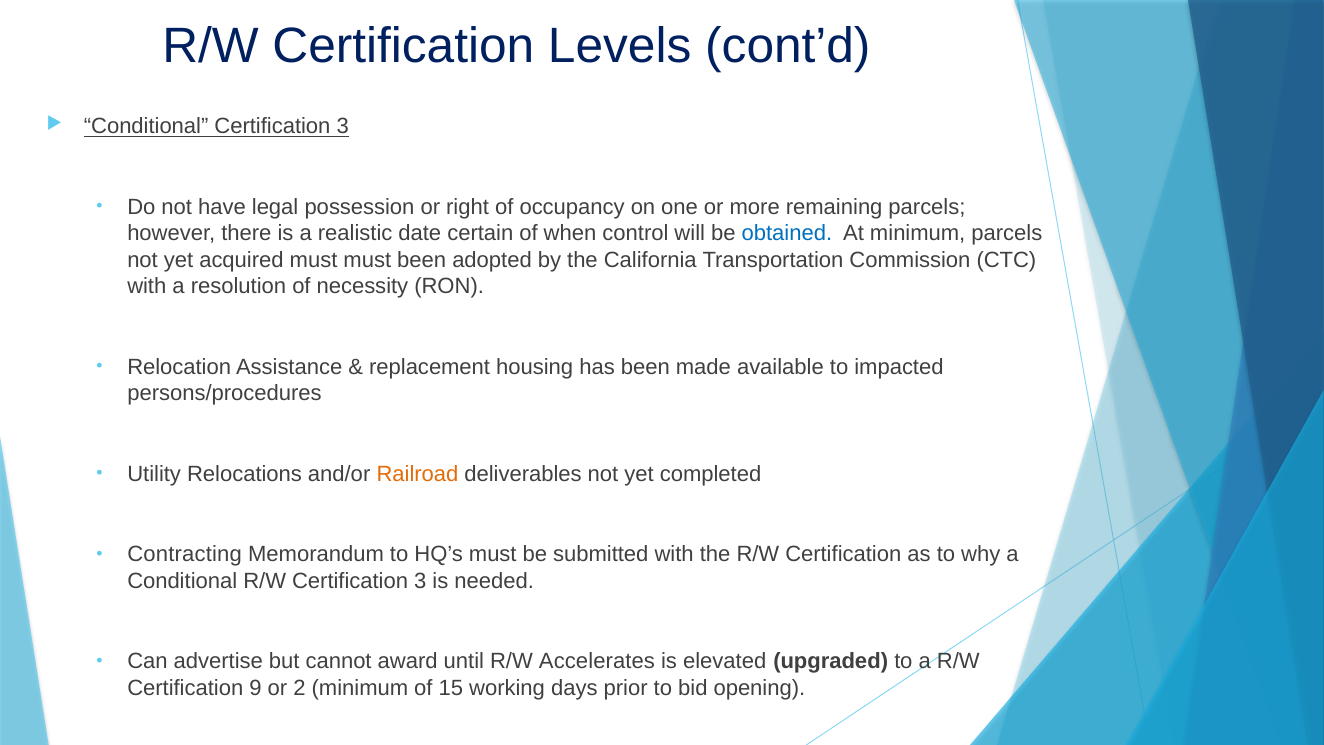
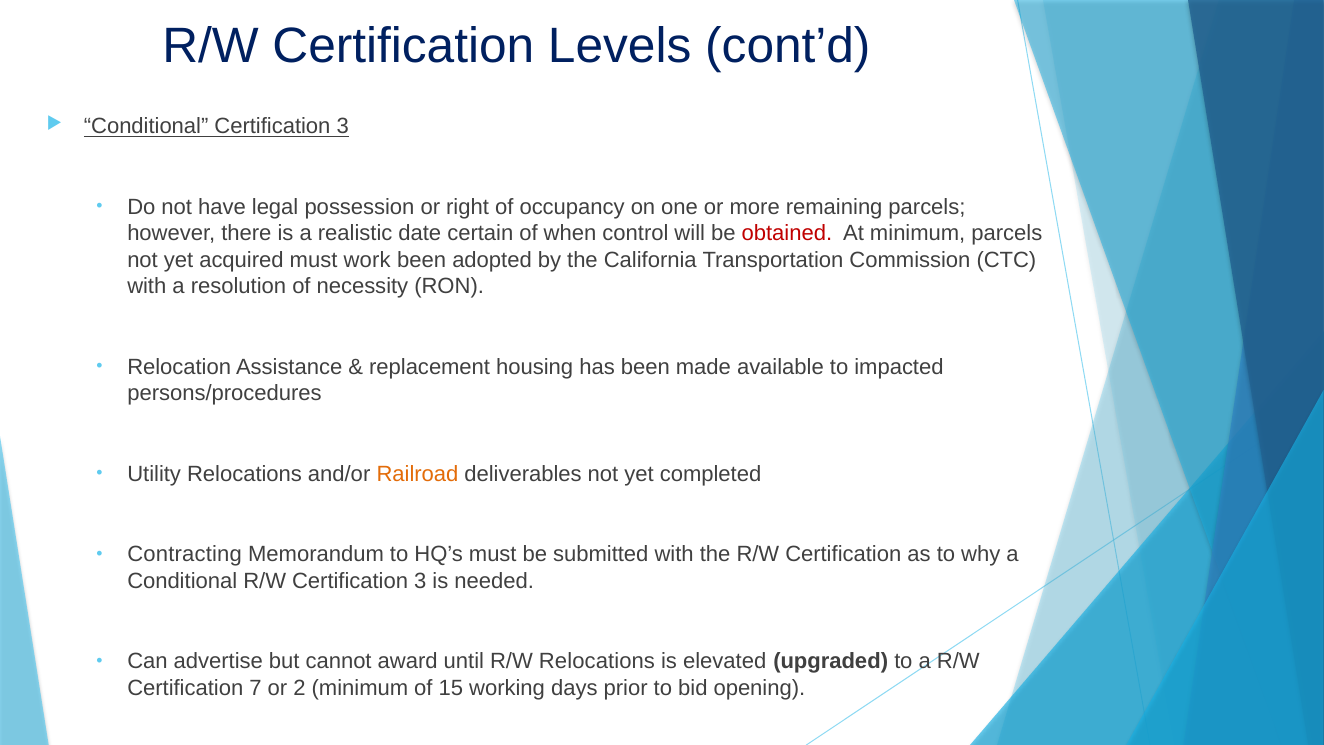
obtained colour: blue -> red
must must: must -> work
R/W Accelerates: Accelerates -> Relocations
9: 9 -> 7
